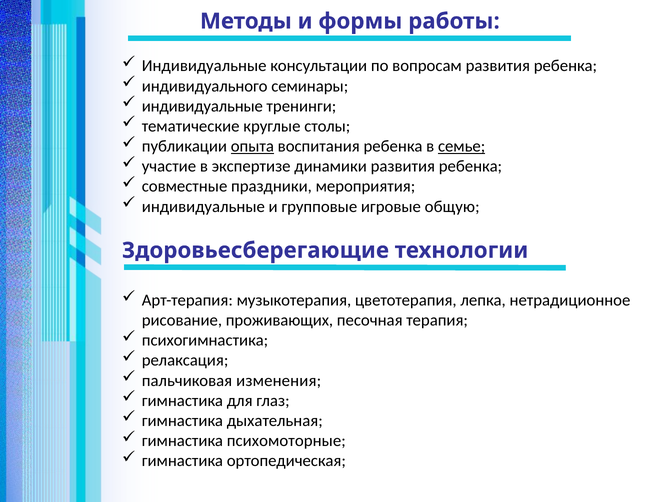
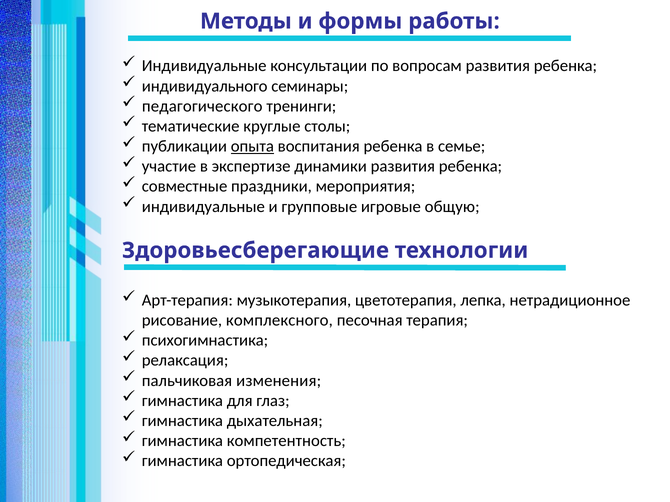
индивидуальные at (202, 106): индивидуальные -> педагогического
семье underline: present -> none
проживающих: проживающих -> комплексного
психомоторные: психомоторные -> компетентность
